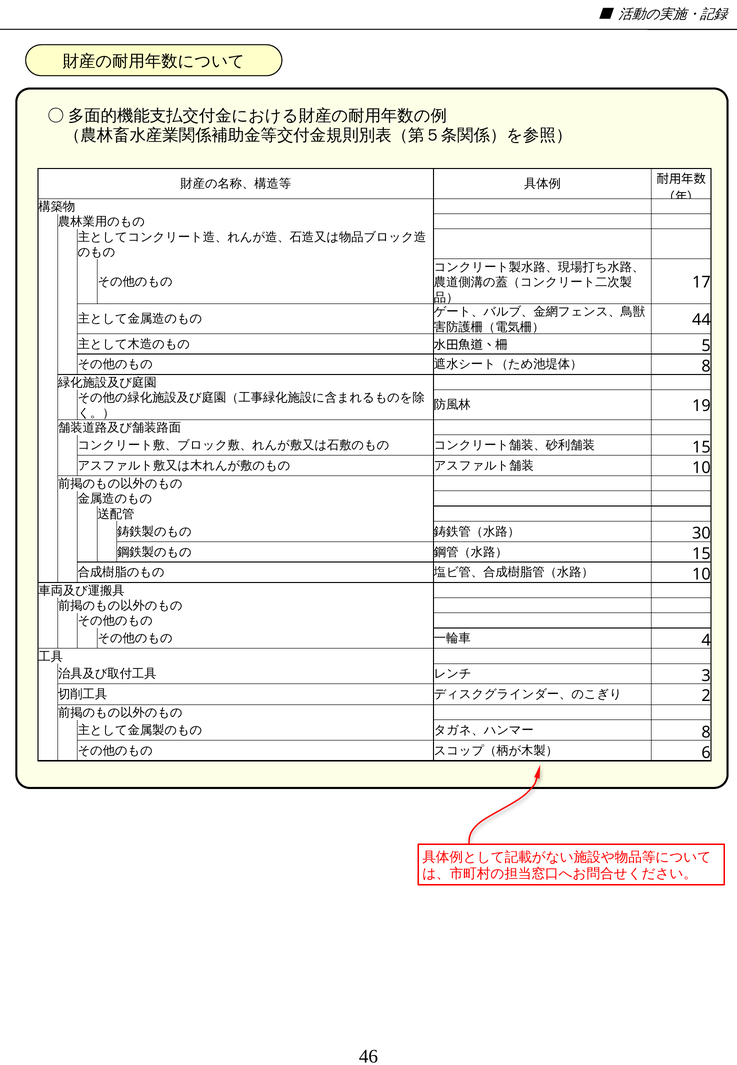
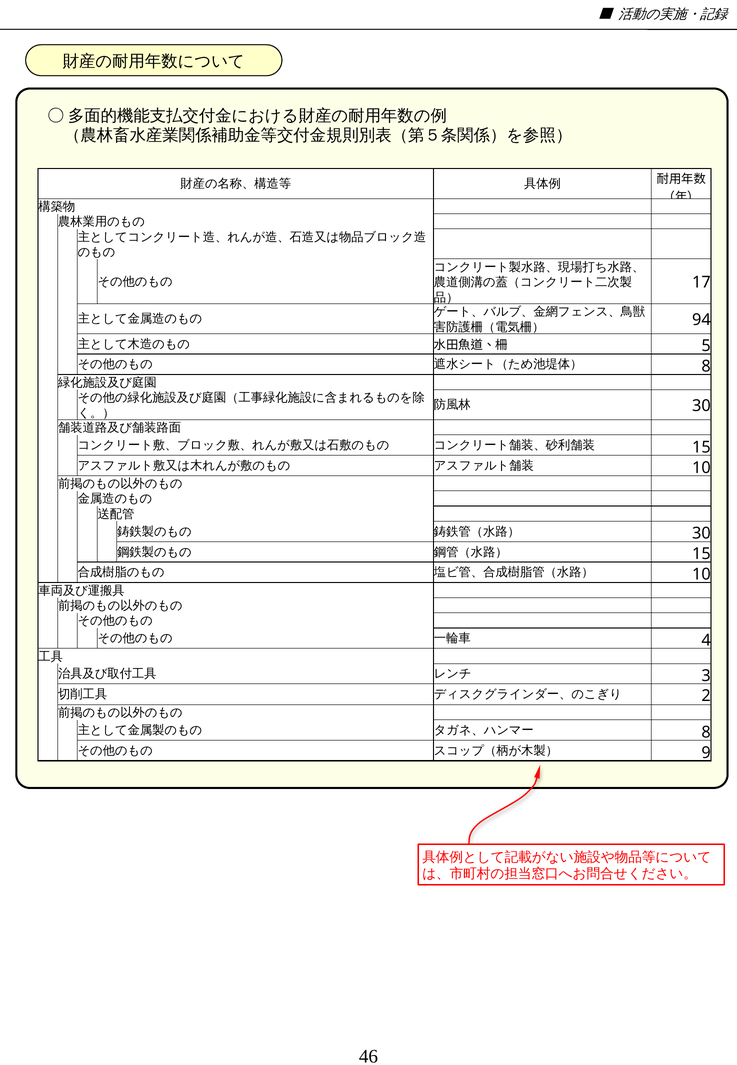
44: 44 -> 94
19 at (701, 406): 19 -> 30
6: 6 -> 9
